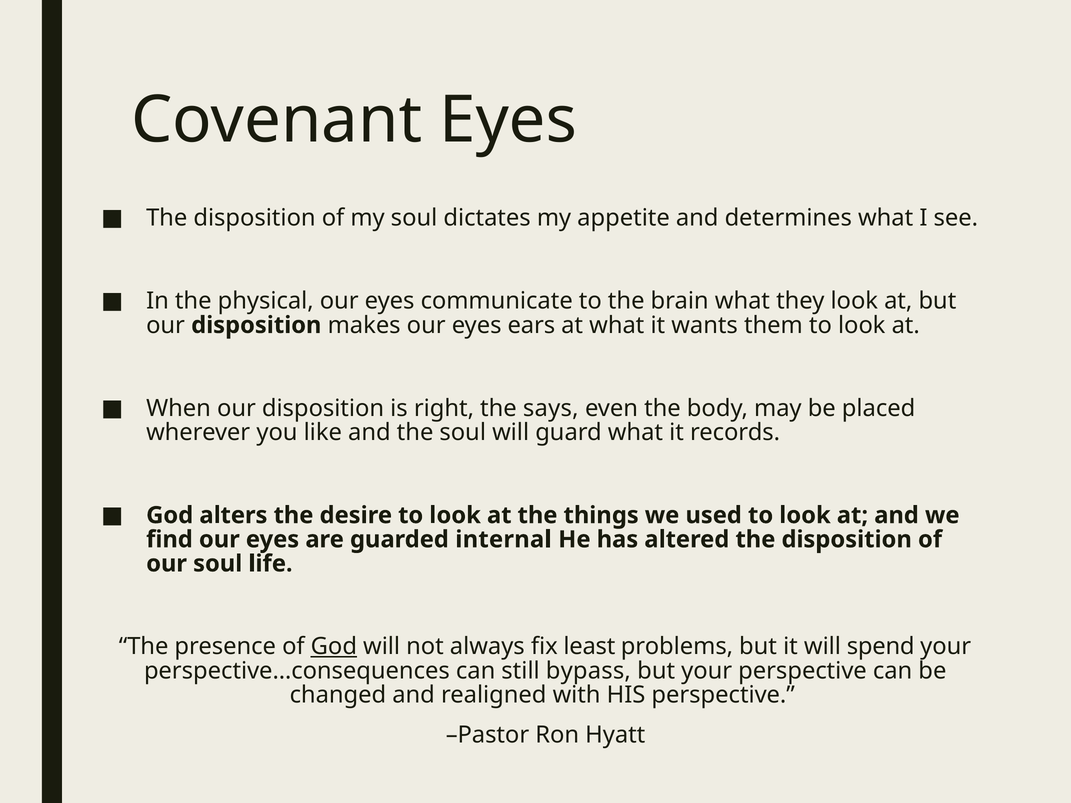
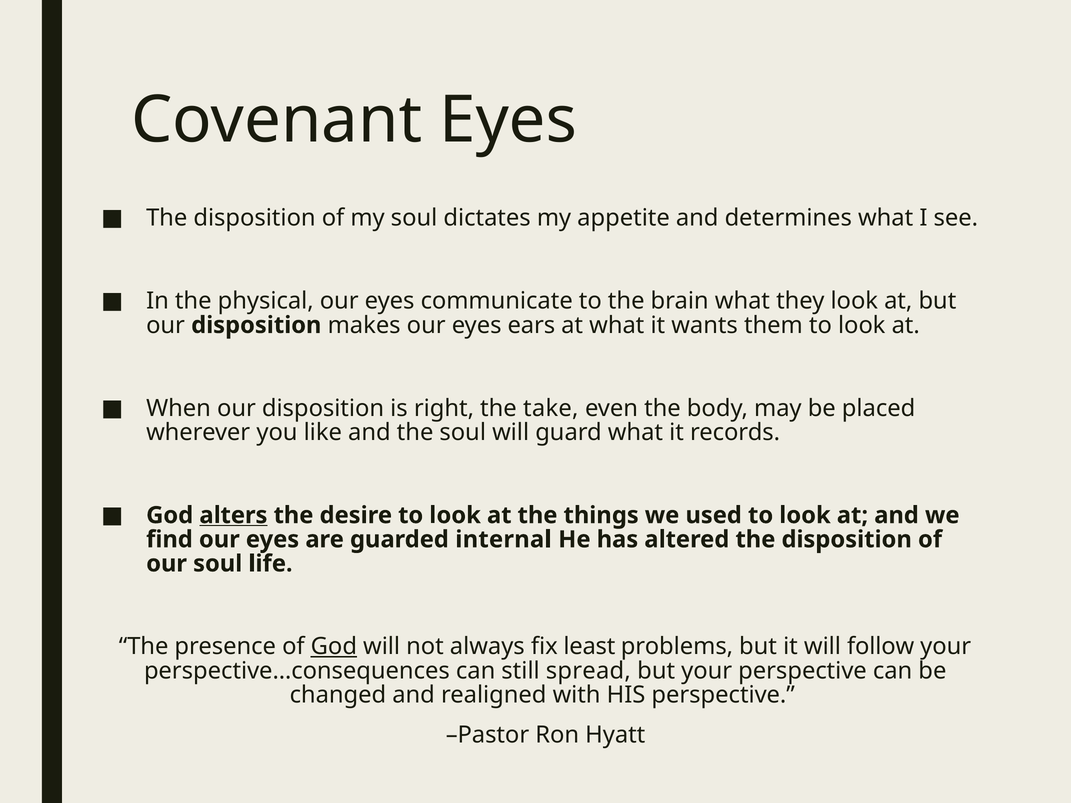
says: says -> take
alters underline: none -> present
spend: spend -> follow
bypass: bypass -> spread
